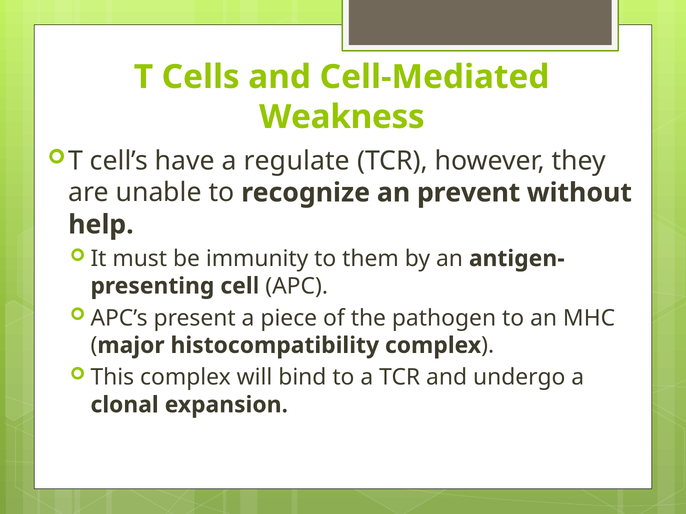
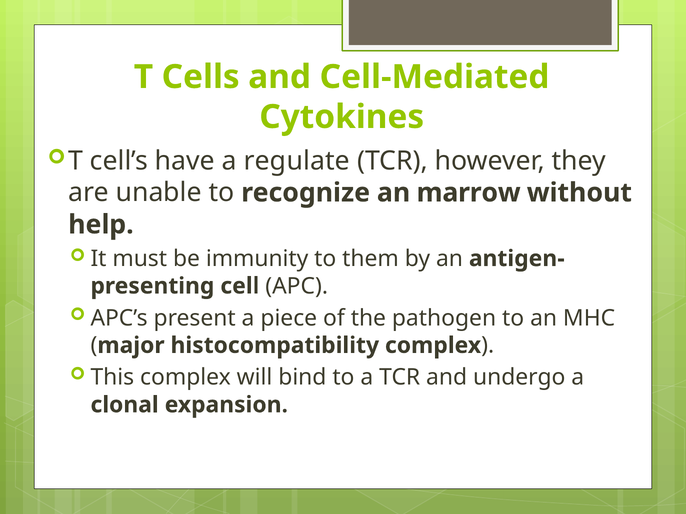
Weakness: Weakness -> Cytokines
prevent: prevent -> marrow
